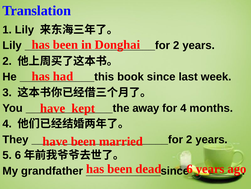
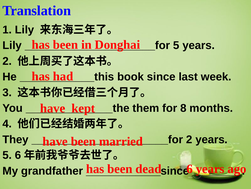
2 at (176, 45): 2 -> 5
away: away -> them
for 4: 4 -> 8
